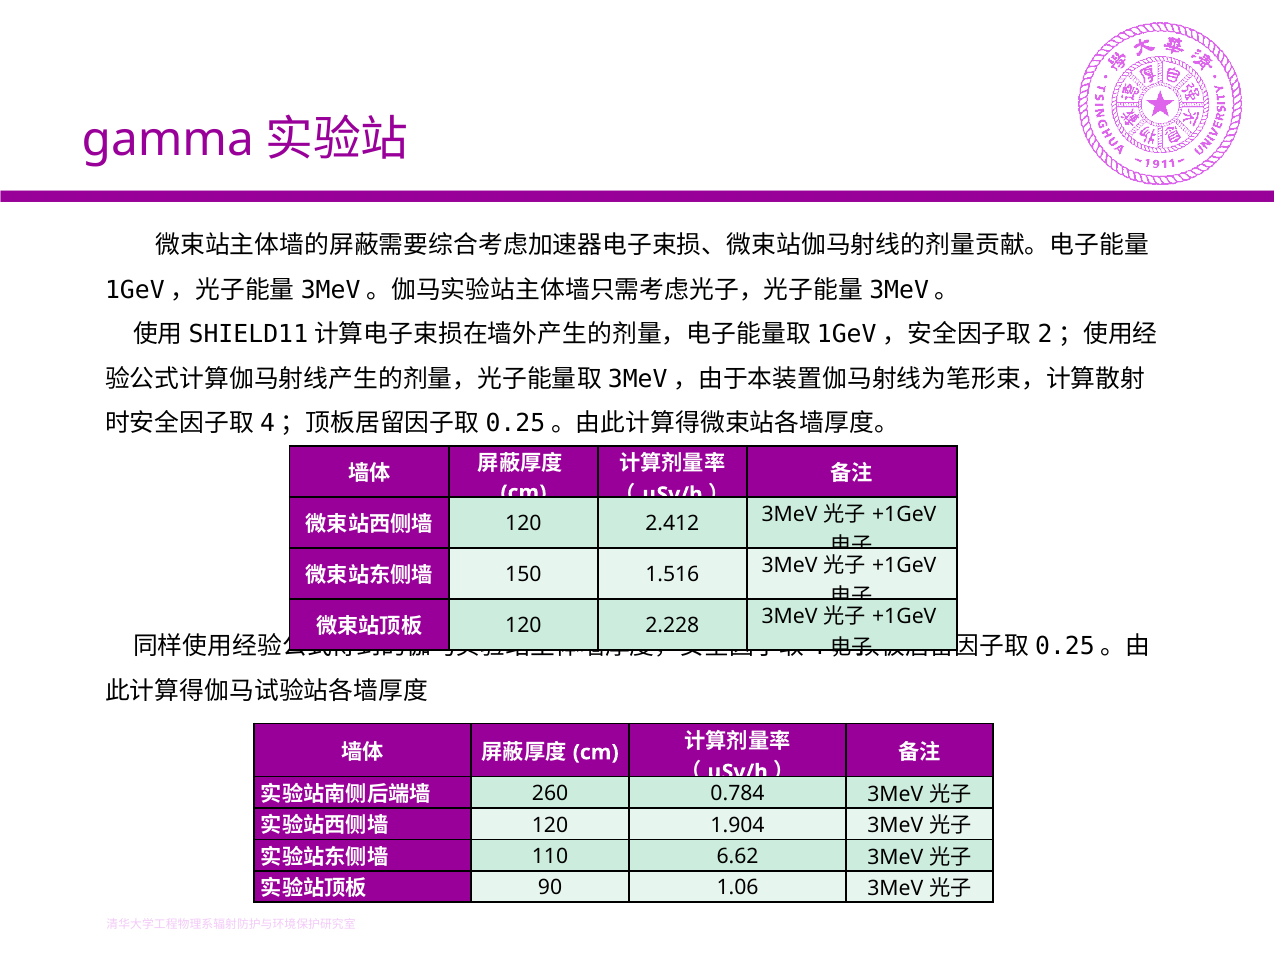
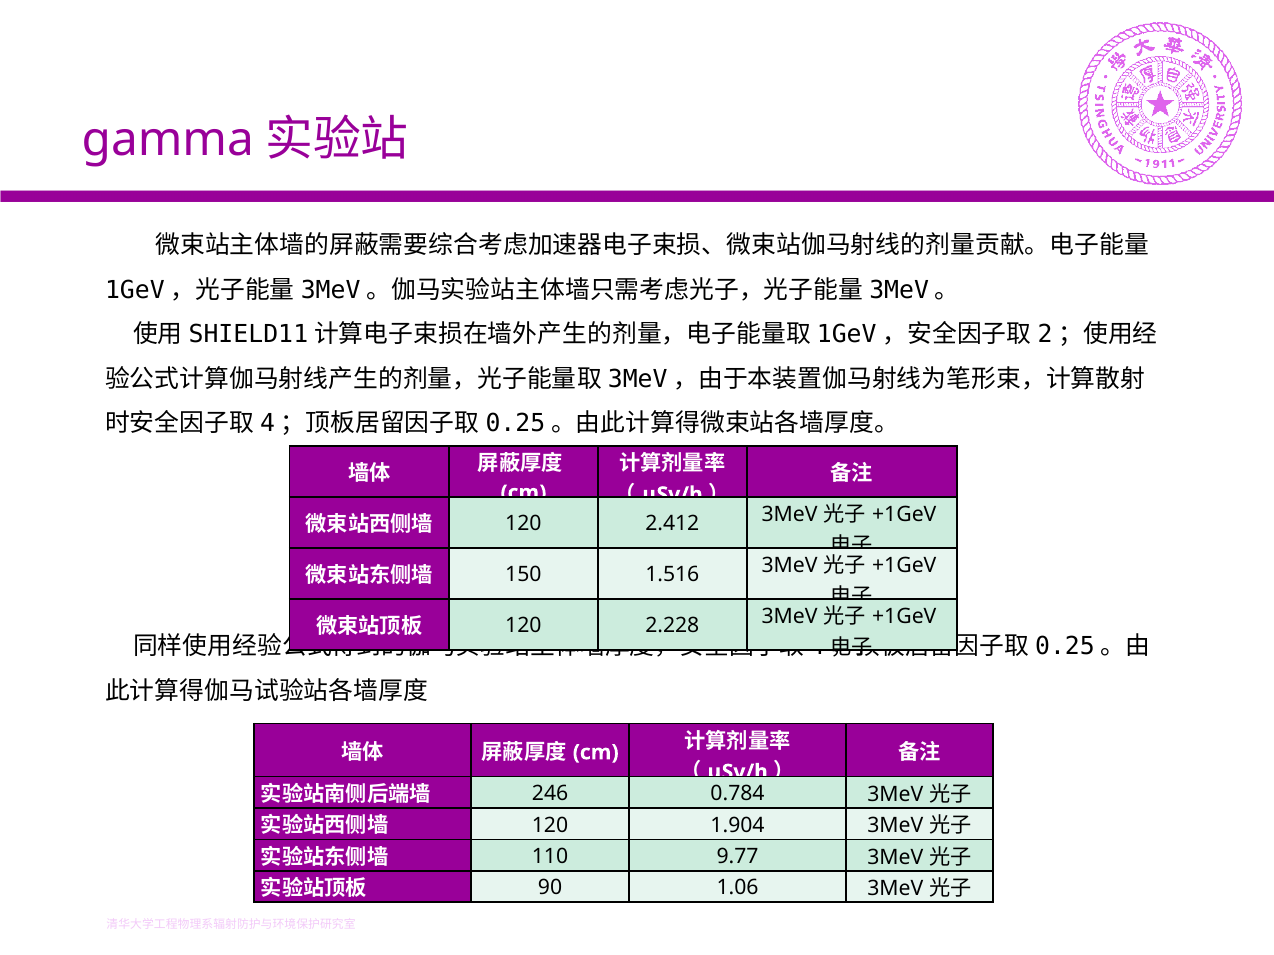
260: 260 -> 246
6.62: 6.62 -> 9.77
